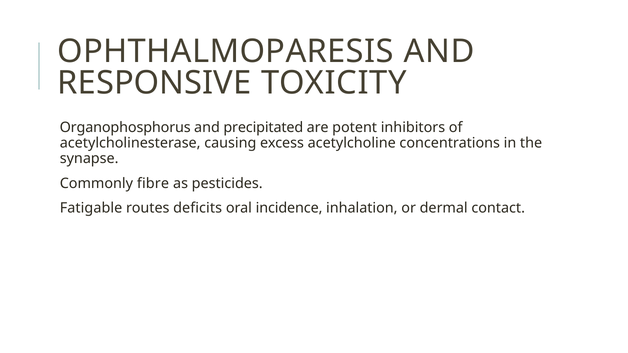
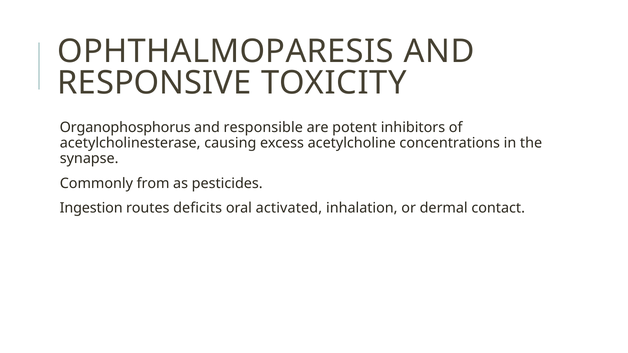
precipitated: precipitated -> responsible
fibre: fibre -> from
Fatigable: Fatigable -> Ingestion
incidence: incidence -> activated
